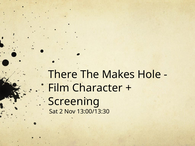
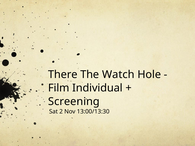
Makes: Makes -> Watch
Character: Character -> Individual
